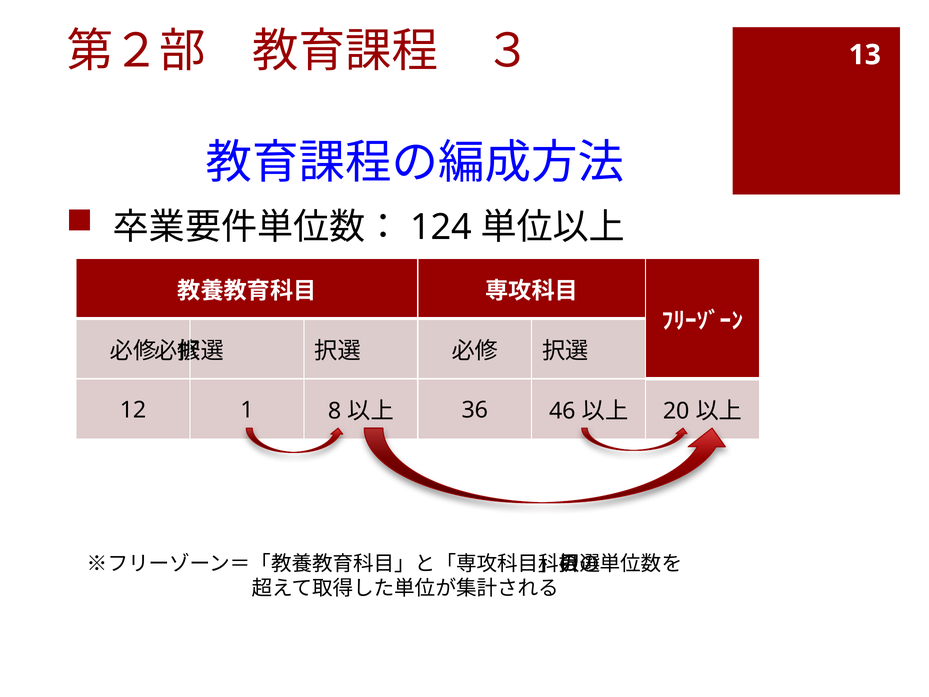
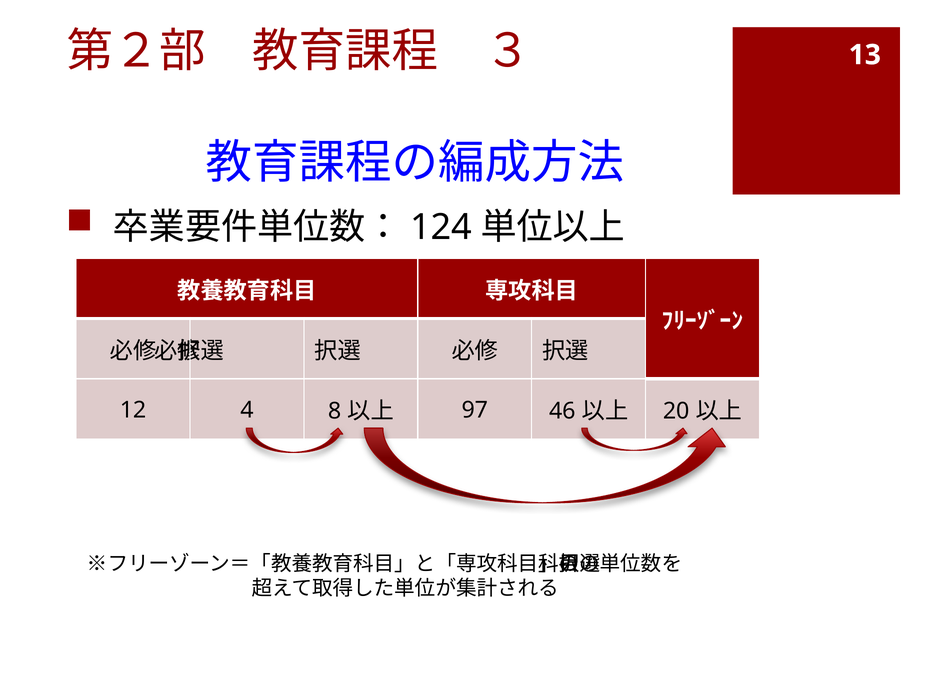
1: 1 -> 4
36: 36 -> 97
